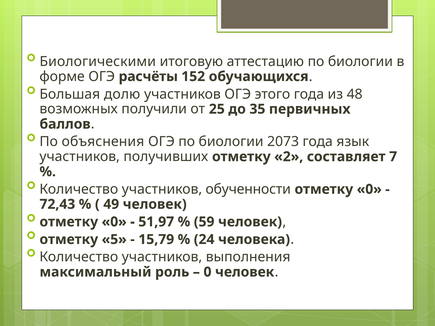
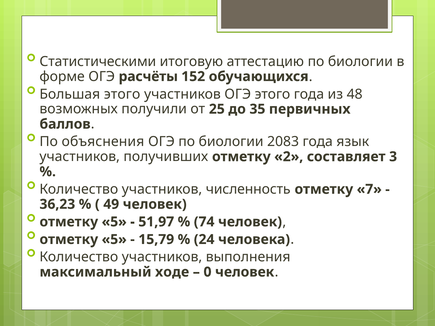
Биологическими: Биологическими -> Статистическими
Большая долю: долю -> этого
2073: 2073 -> 2083
7: 7 -> 3
обученности: обученности -> численность
0 at (369, 189): 0 -> 7
72,43: 72,43 -> 36,23
0 at (114, 222): 0 -> 5
59: 59 -> 74
роль: роль -> ходе
